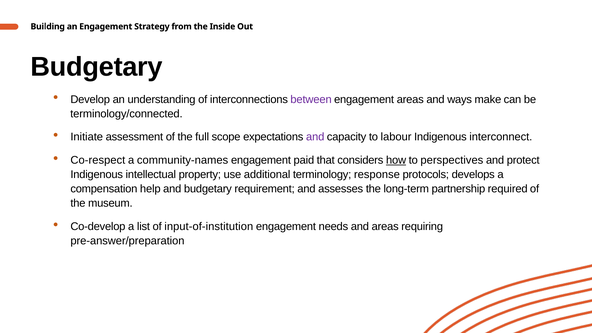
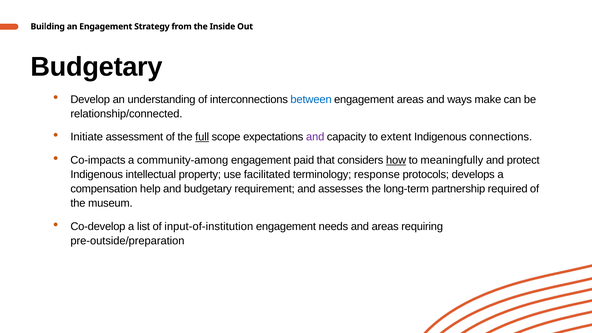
between colour: purple -> blue
terminology/connected: terminology/connected -> relationship/connected
full underline: none -> present
labour: labour -> extent
interconnect: interconnect -> connections
Co-respect: Co-respect -> Co-impacts
community-names: community-names -> community-among
perspectives: perspectives -> meaningfully
additional: additional -> facilitated
pre-answer/preparation: pre-answer/preparation -> pre-outside/preparation
